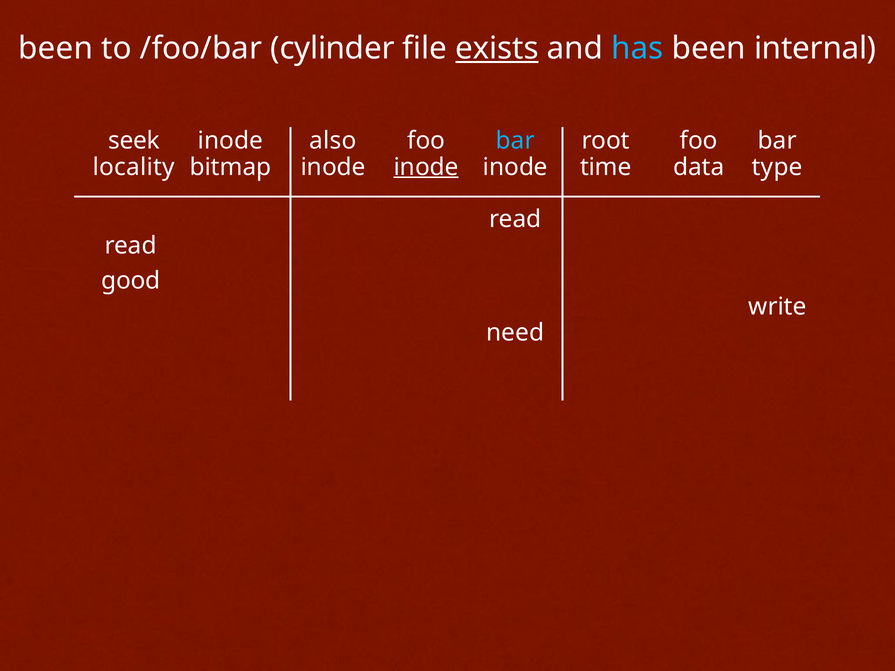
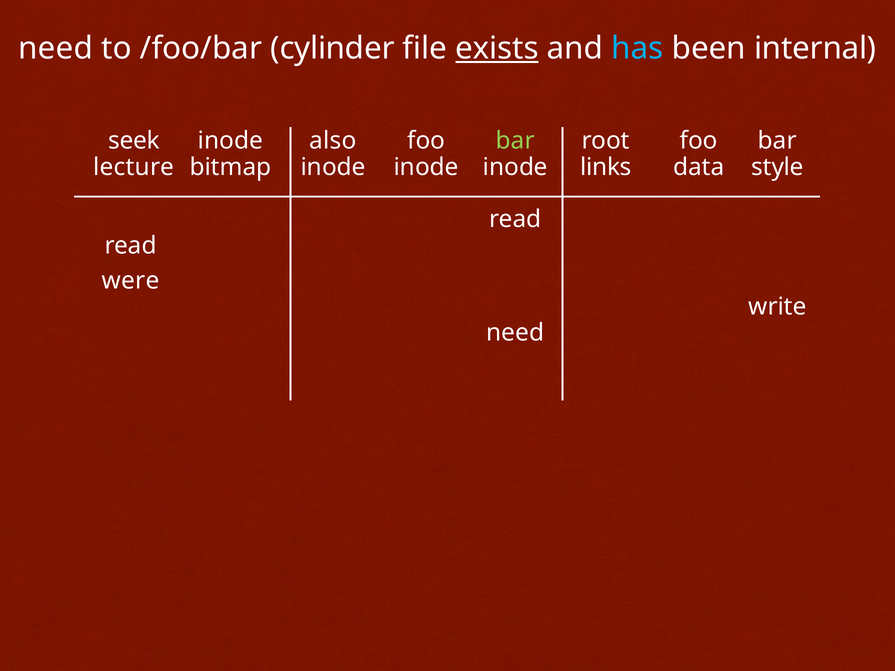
been at (56, 48): been -> need
bar at (515, 141) colour: light blue -> light green
locality: locality -> lecture
inode at (426, 167) underline: present -> none
time: time -> links
type: type -> style
good: good -> were
